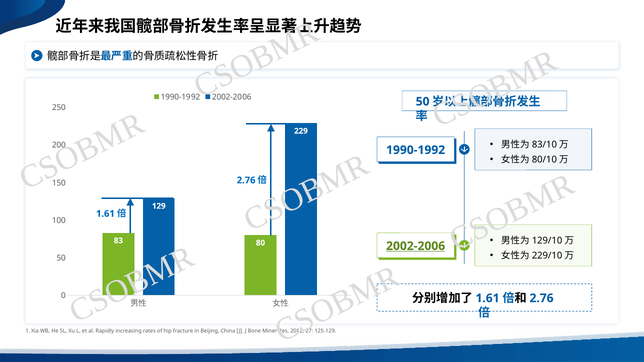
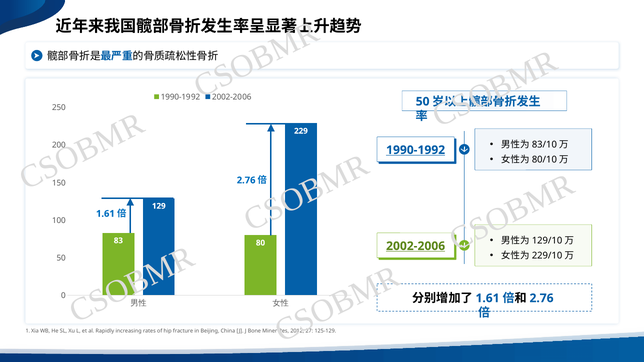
1990-1992 at (416, 150) underline: none -> present
